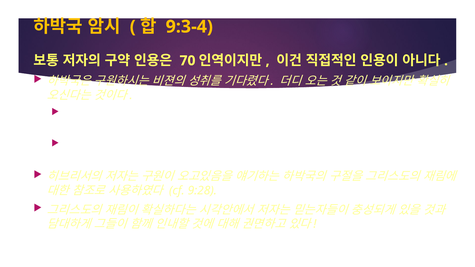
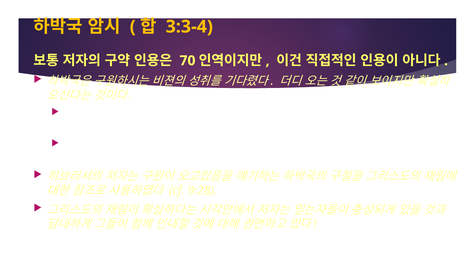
9:3-4: 9:3-4 -> 3:3-4
